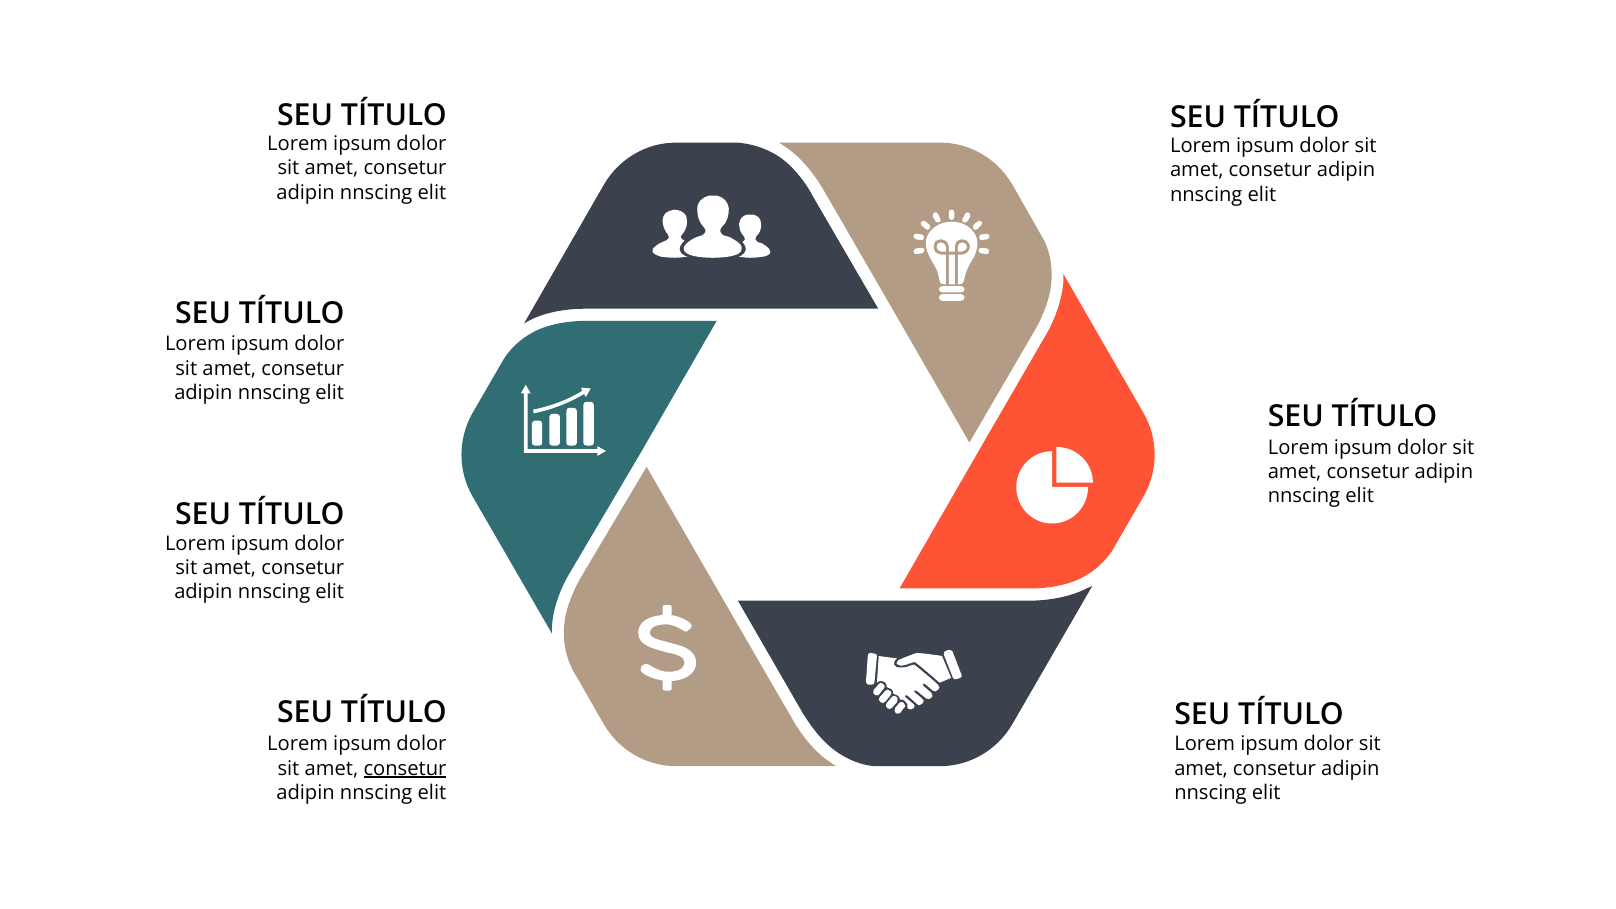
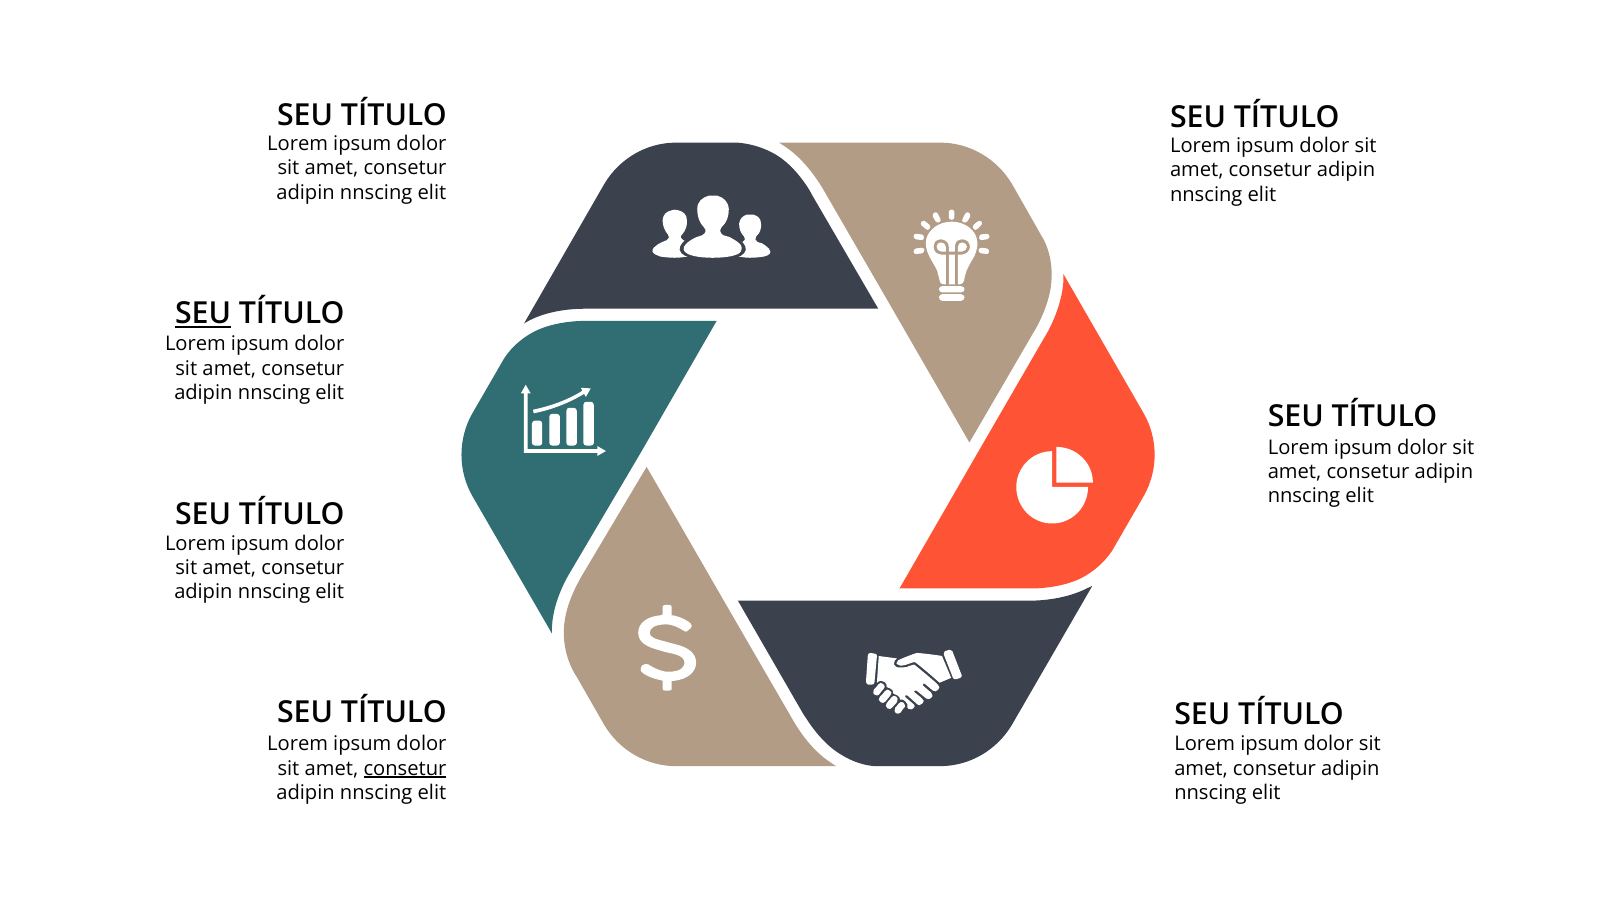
SEU at (203, 314) underline: none -> present
